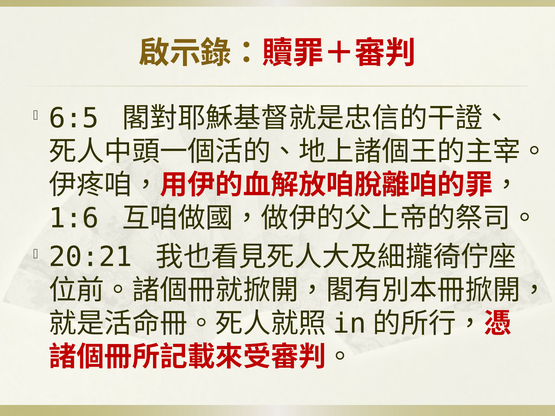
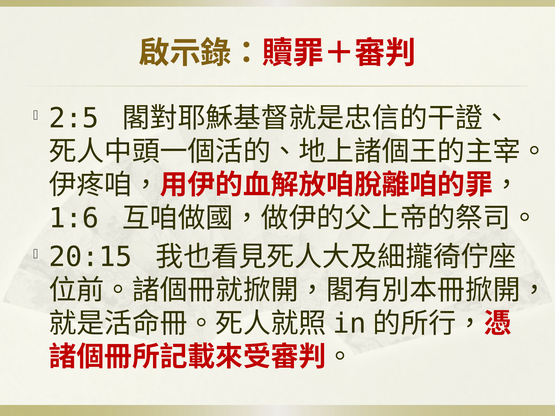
6:5: 6:5 -> 2:5
20:21: 20:21 -> 20:15
